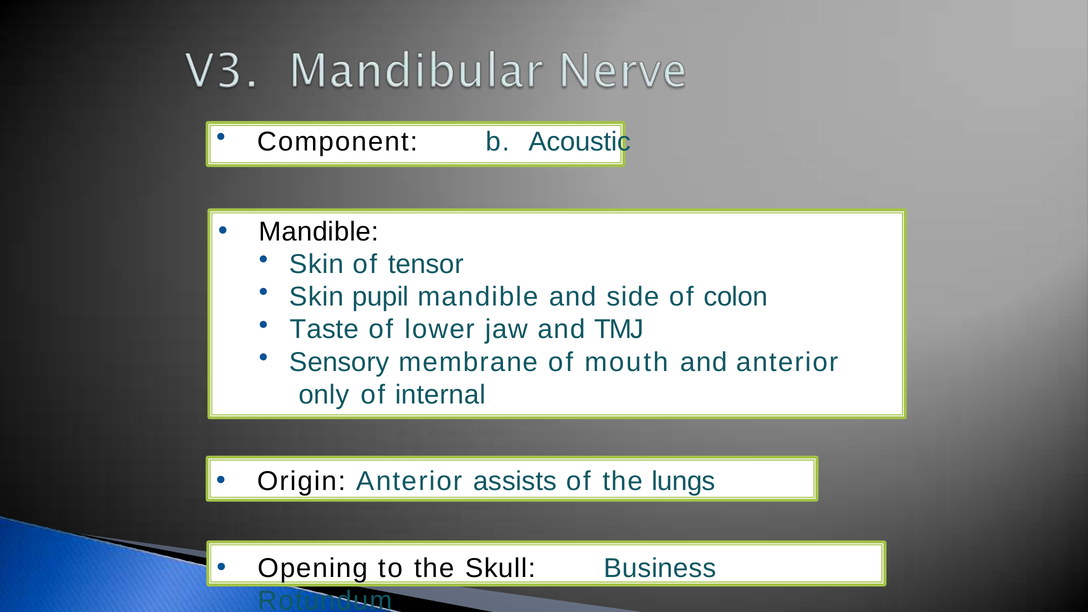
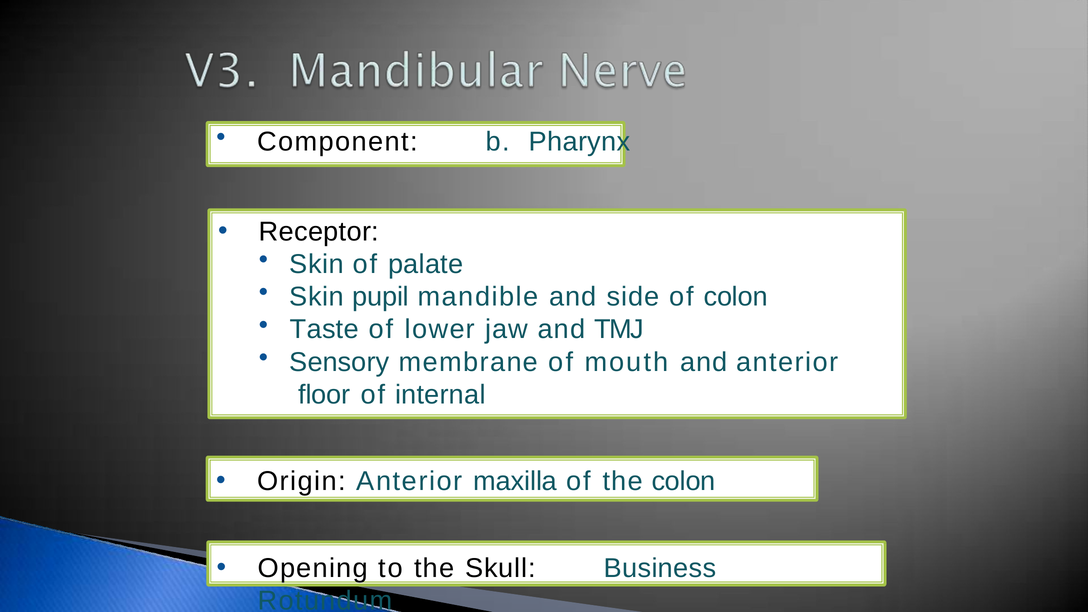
Acoustic: Acoustic -> Pharynx
Mandible at (319, 232): Mandible -> Receptor
tensor: tensor -> palate
only: only -> floor
assists: assists -> maxilla
the lungs: lungs -> colon
